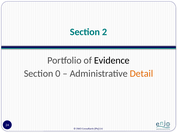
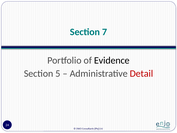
2: 2 -> 7
0: 0 -> 5
Detail colour: orange -> red
